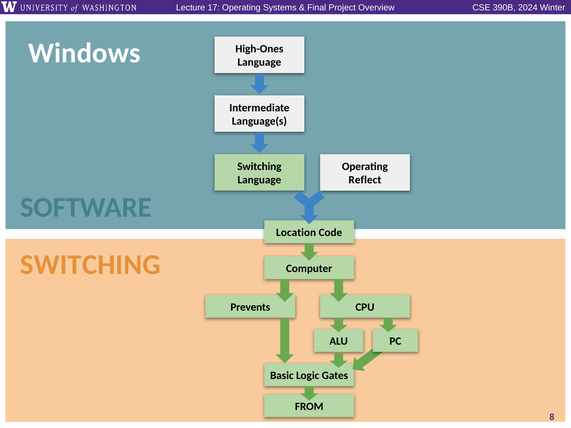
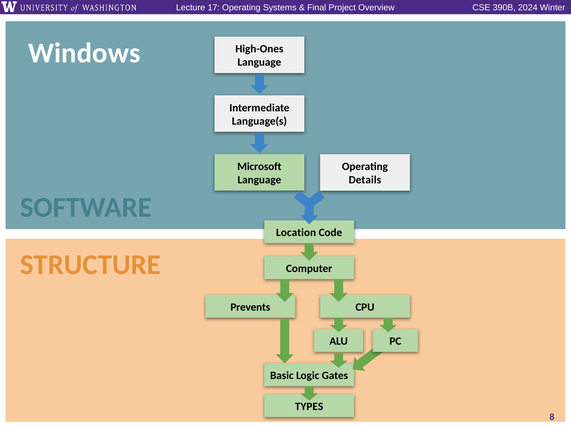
Switching at (259, 167): Switching -> Microsoft
Reflect: Reflect -> Details
SWITCHING at (90, 265): SWITCHING -> STRUCTURE
FROM: FROM -> TYPES
